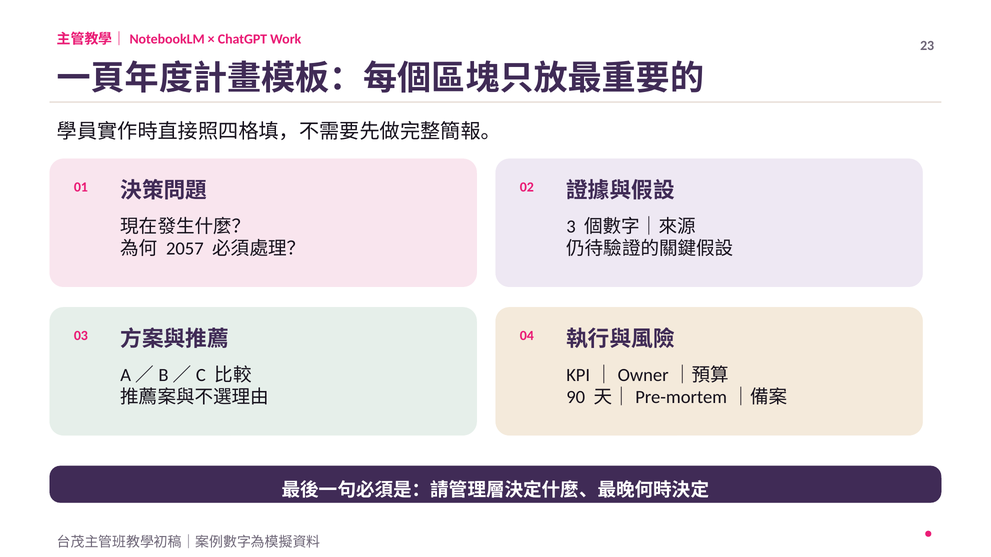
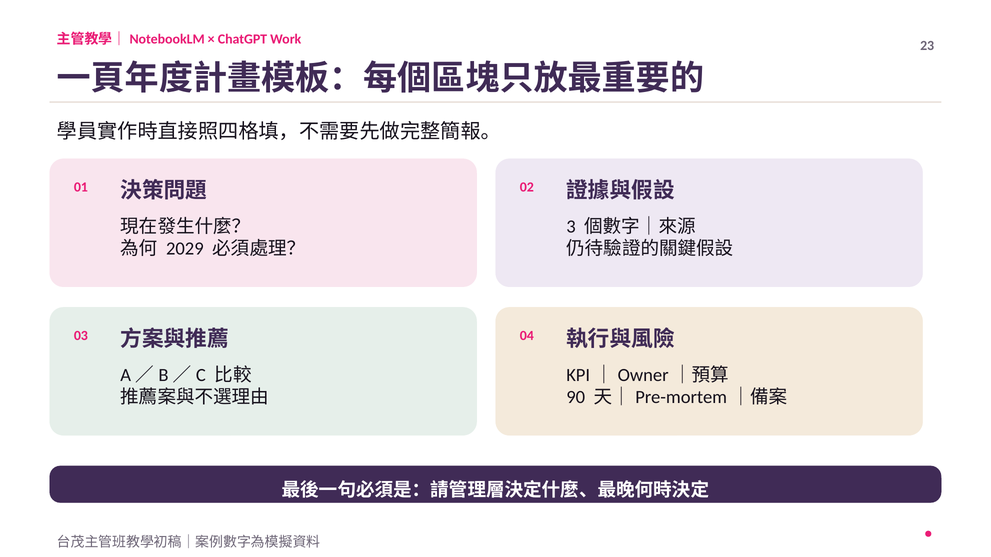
2057: 2057 -> 2029
